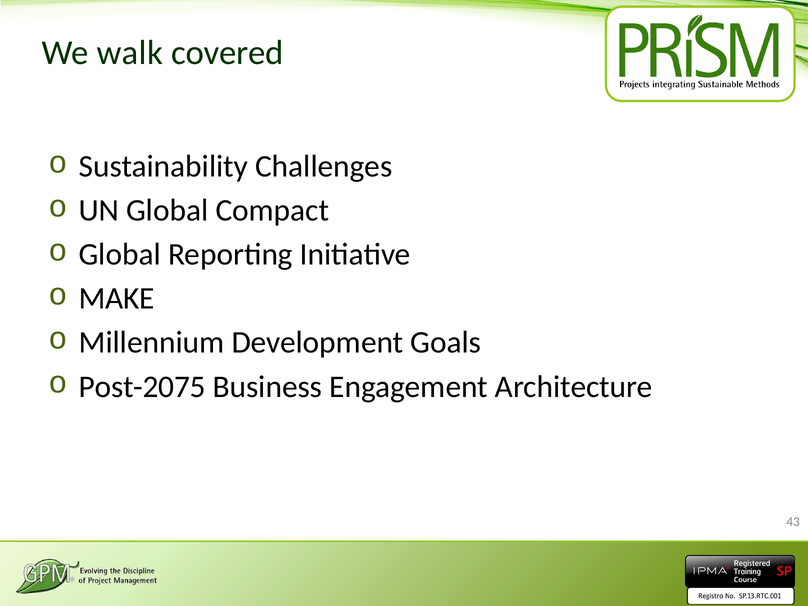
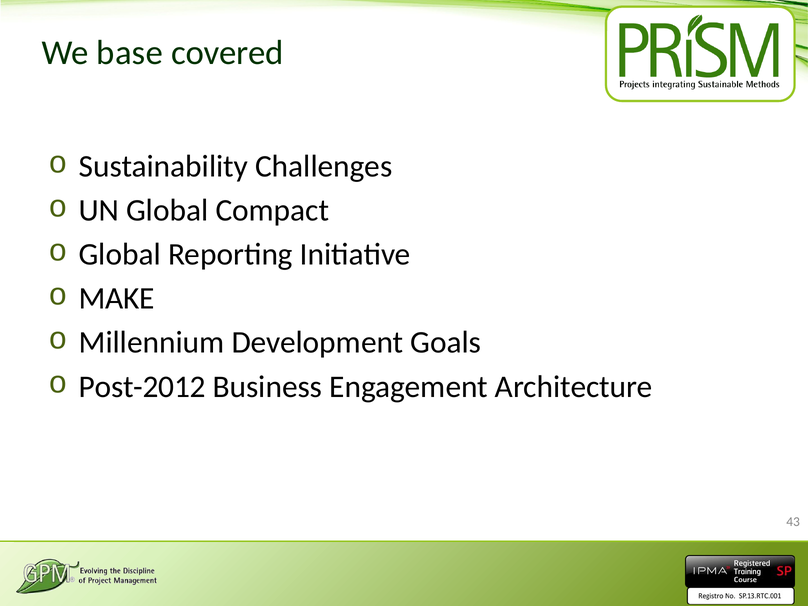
walk: walk -> base
Post-2075: Post-2075 -> Post-2012
